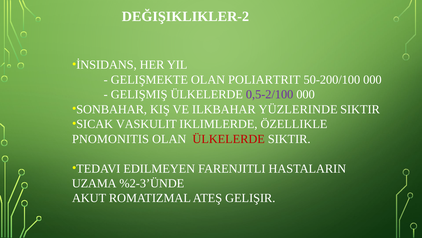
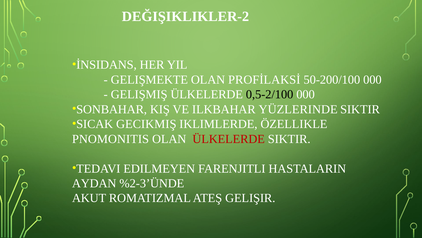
POLIARTRIT: POLIARTRIT -> PROFİLAKSİ
0,5-2/100 colour: purple -> black
VASKULIT: VASKULIT -> GECIKMIŞ
UZAMA: UZAMA -> AYDAN
